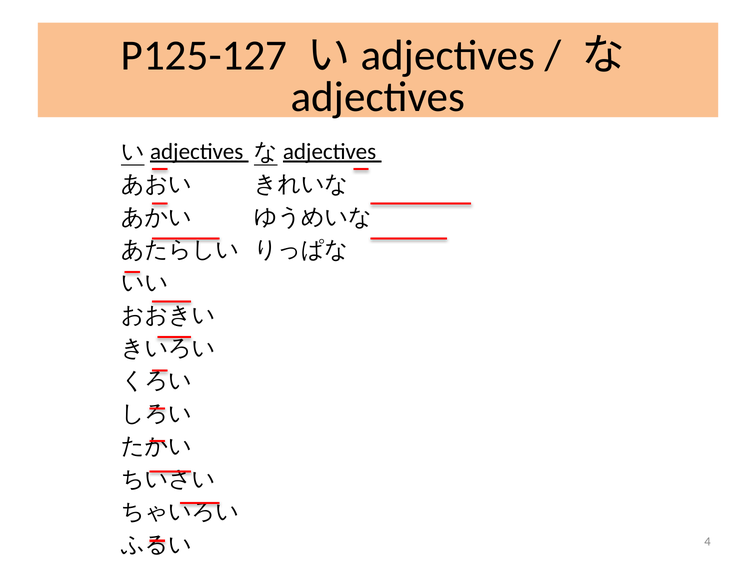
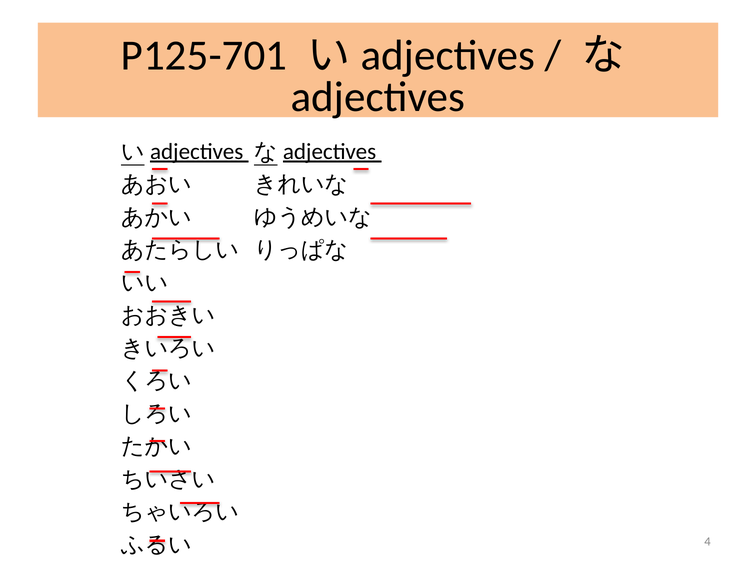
P125-127: P125-127 -> P125-701
